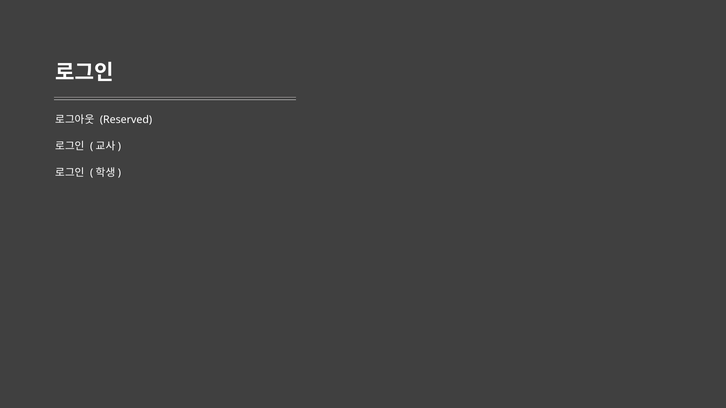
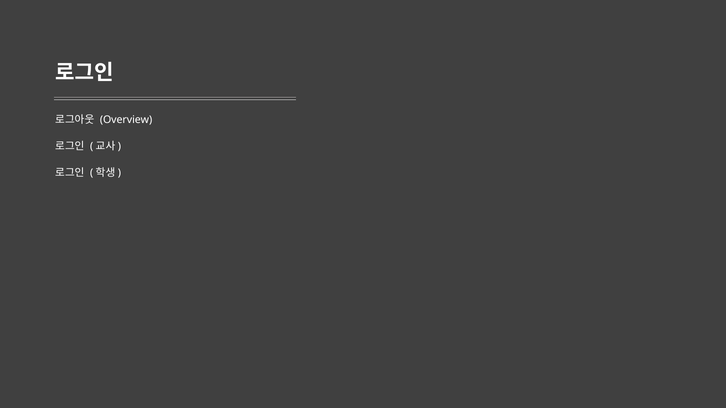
Reserved: Reserved -> Overview
